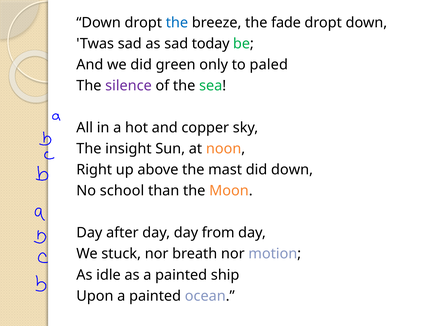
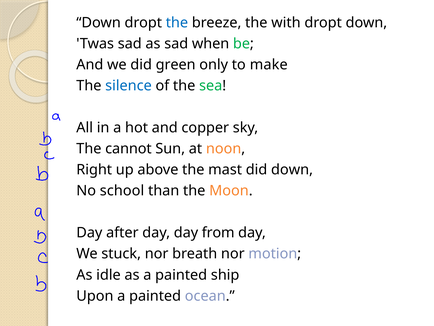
fade: fade -> with
today: today -> when
paled: paled -> make
silence colour: purple -> blue
insight: insight -> cannot
